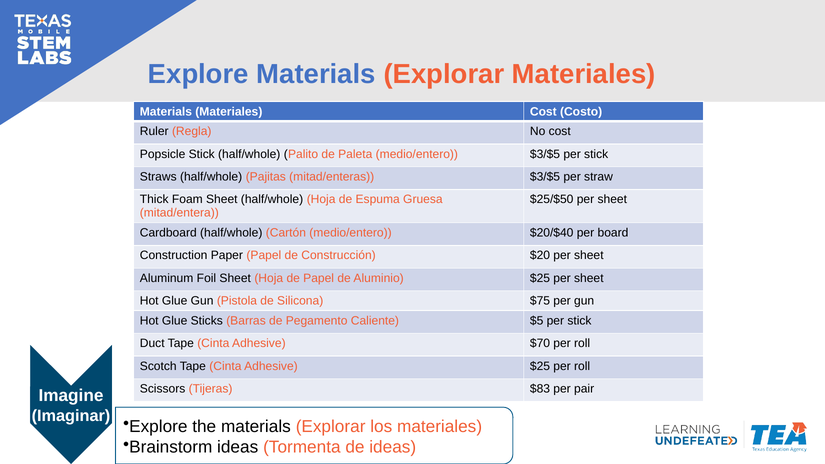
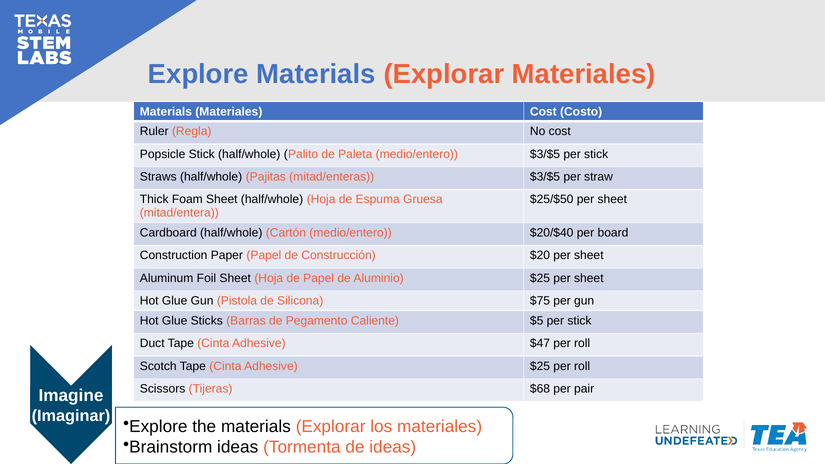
$70: $70 -> $47
$83: $83 -> $68
